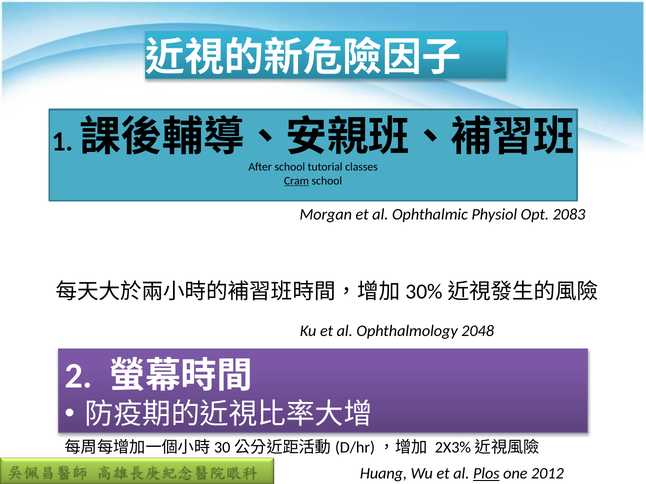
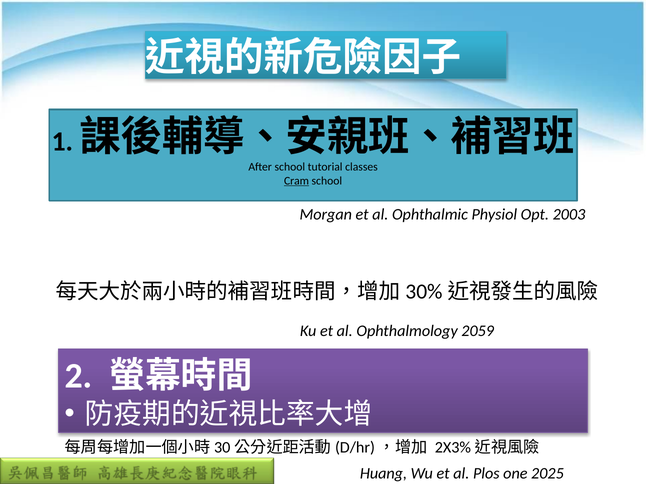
2083: 2083 -> 2003
2048: 2048 -> 2059
Plos underline: present -> none
2012: 2012 -> 2025
